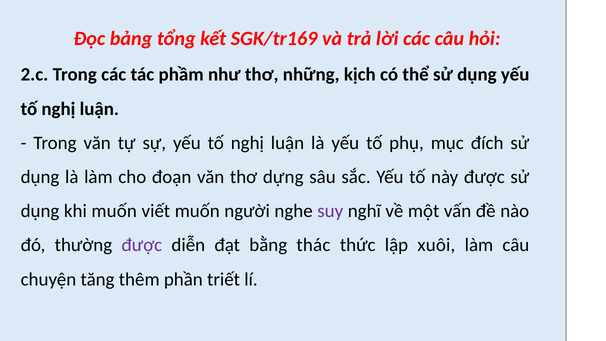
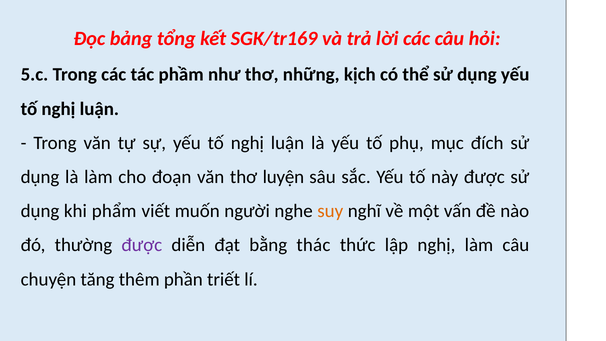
2.c: 2.c -> 5.c
dựng: dựng -> luyện
khi muốn: muốn -> phẩm
suy colour: purple -> orange
lập xuôi: xuôi -> nghị
